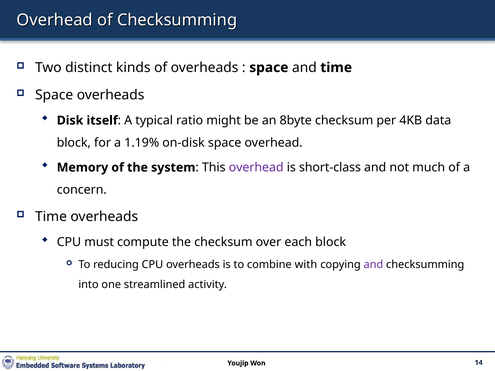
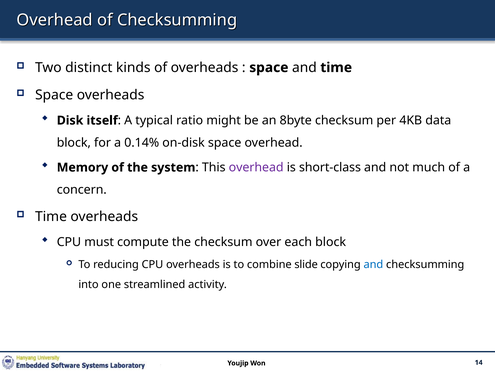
1.19%: 1.19% -> 0.14%
with: with -> slide
and at (373, 265) colour: purple -> blue
